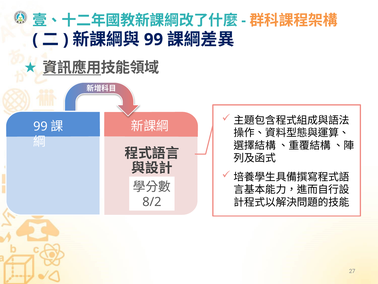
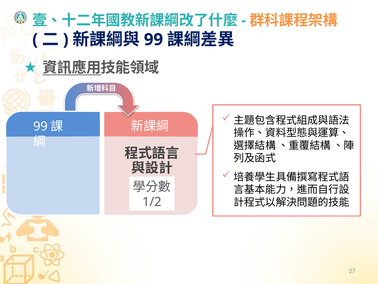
8/2: 8/2 -> 1/2
